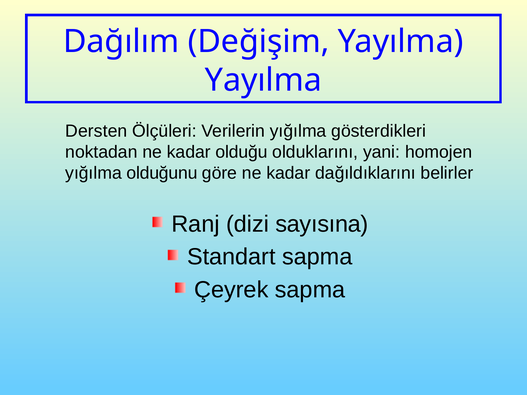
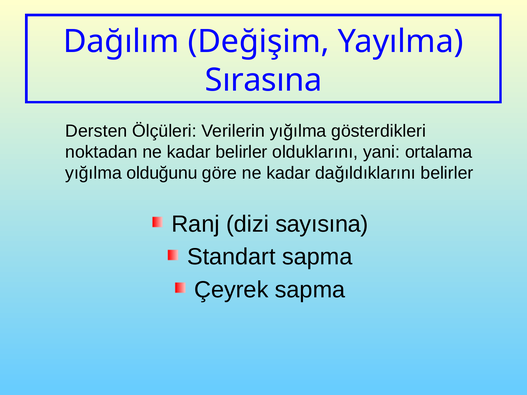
Yayılma at (263, 80): Yayılma -> Sırasına
kadar olduğu: olduğu -> belirler
homojen: homojen -> ortalama
